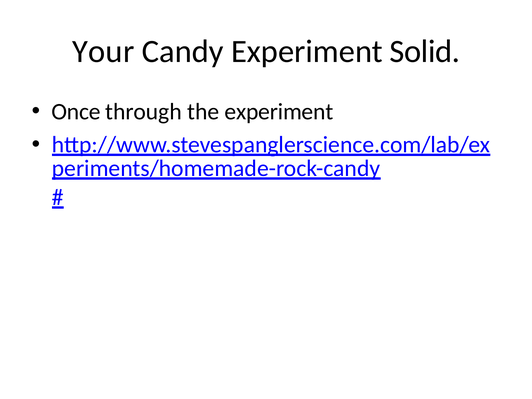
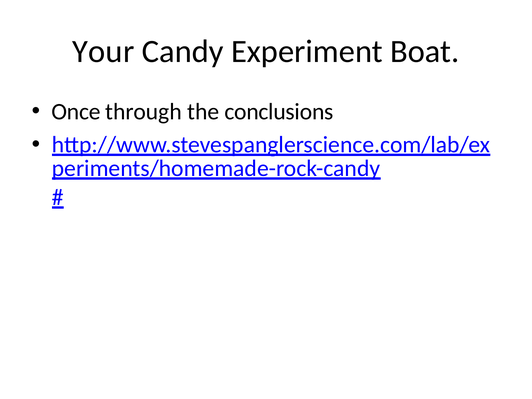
Solid: Solid -> Boat
the experiment: experiment -> conclusions
